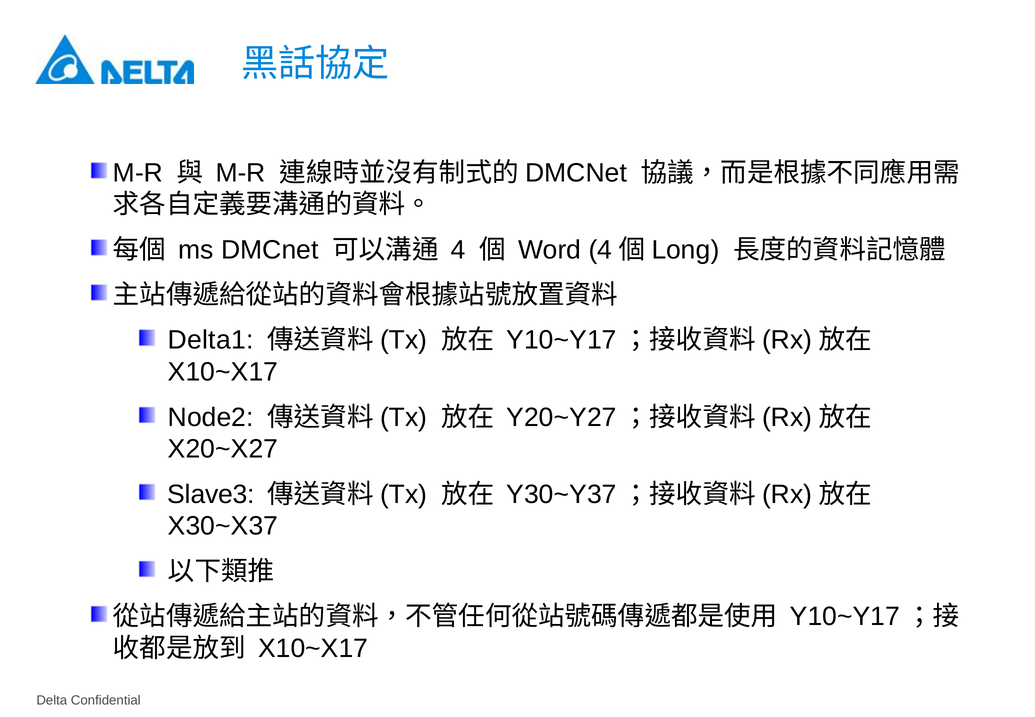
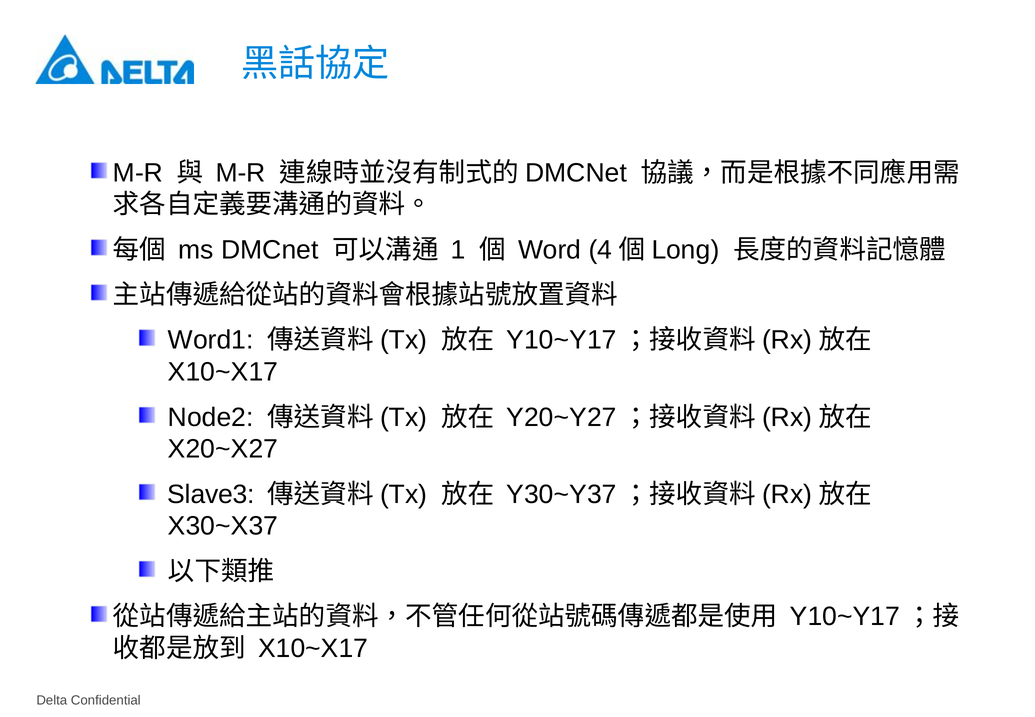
4: 4 -> 1
Delta1: Delta1 -> Word1
